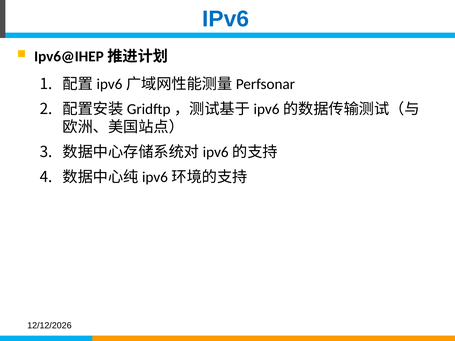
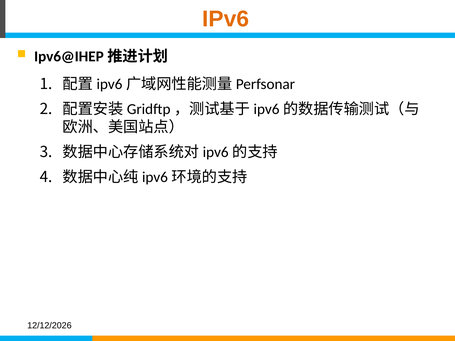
IPv6 colour: blue -> orange
